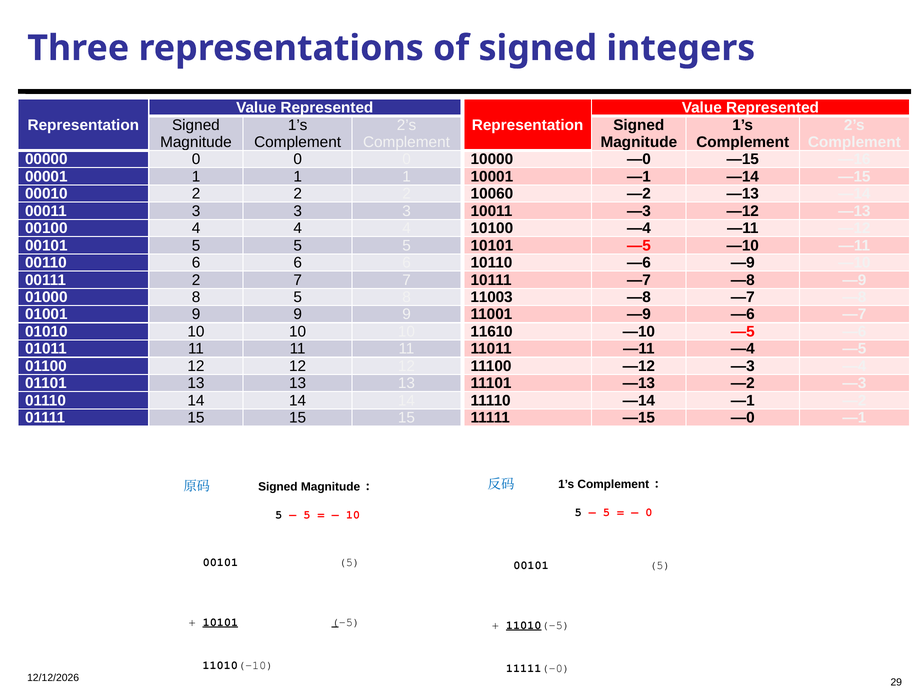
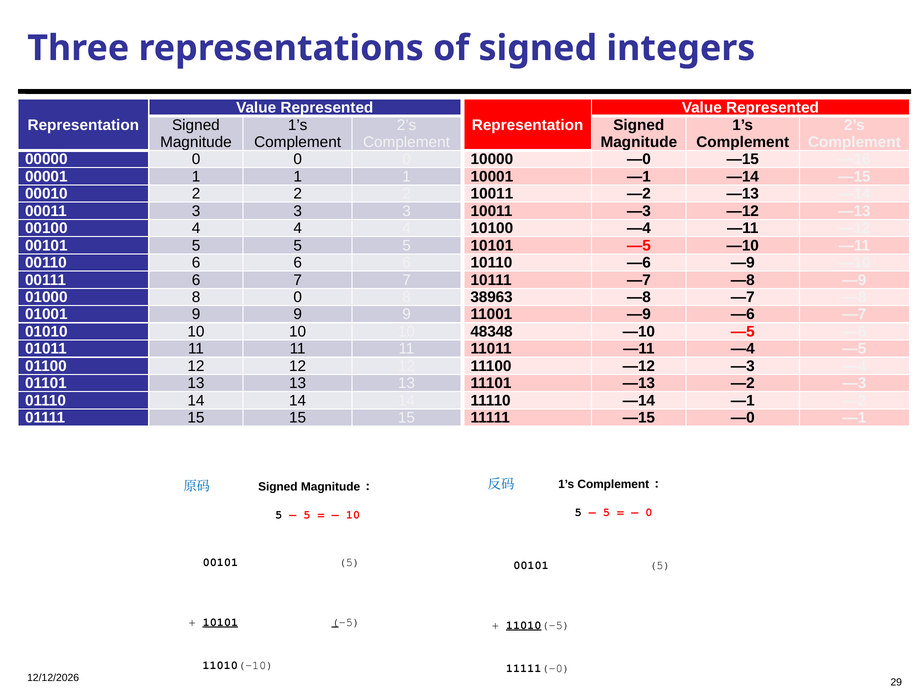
10060 at (492, 194): 10060 -> 10011
00111 2: 2 -> 6
8 5: 5 -> 0
11003: 11003 -> 38963
11610: 11610 -> 48348
